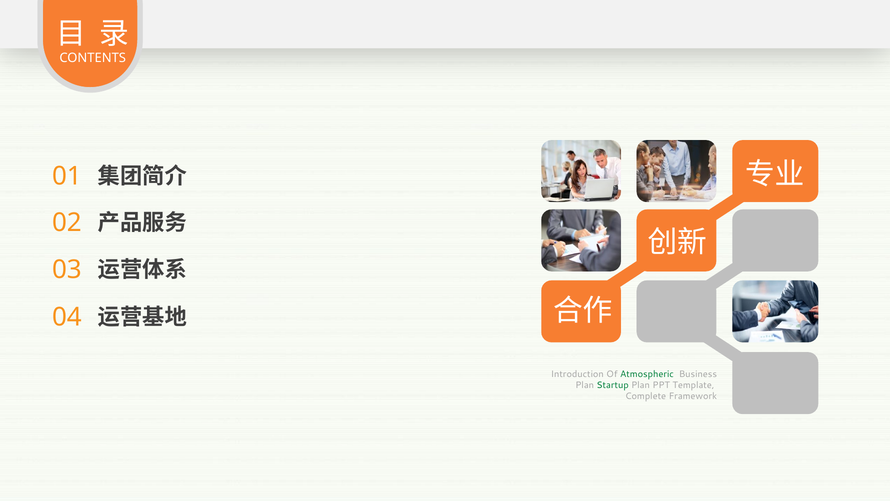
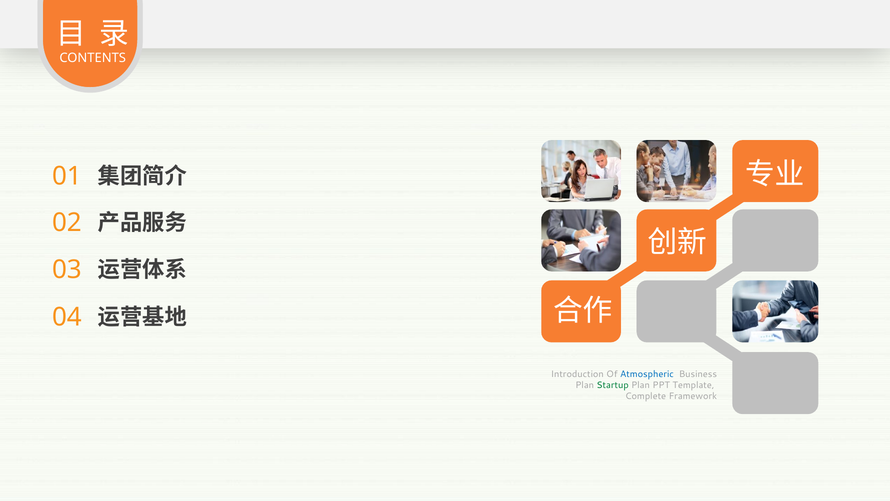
Atmospheric colour: green -> blue
